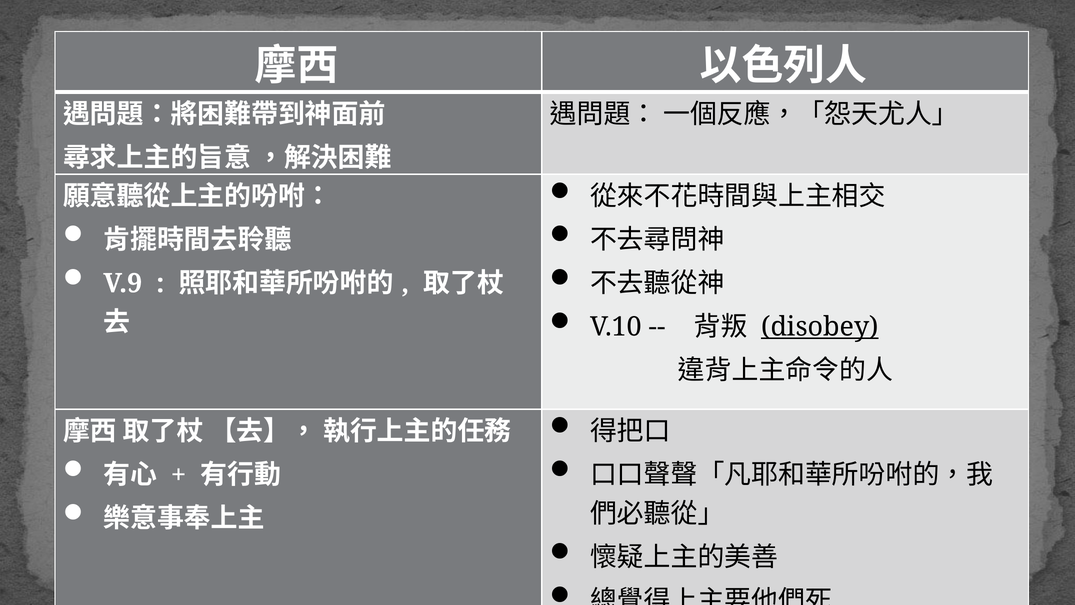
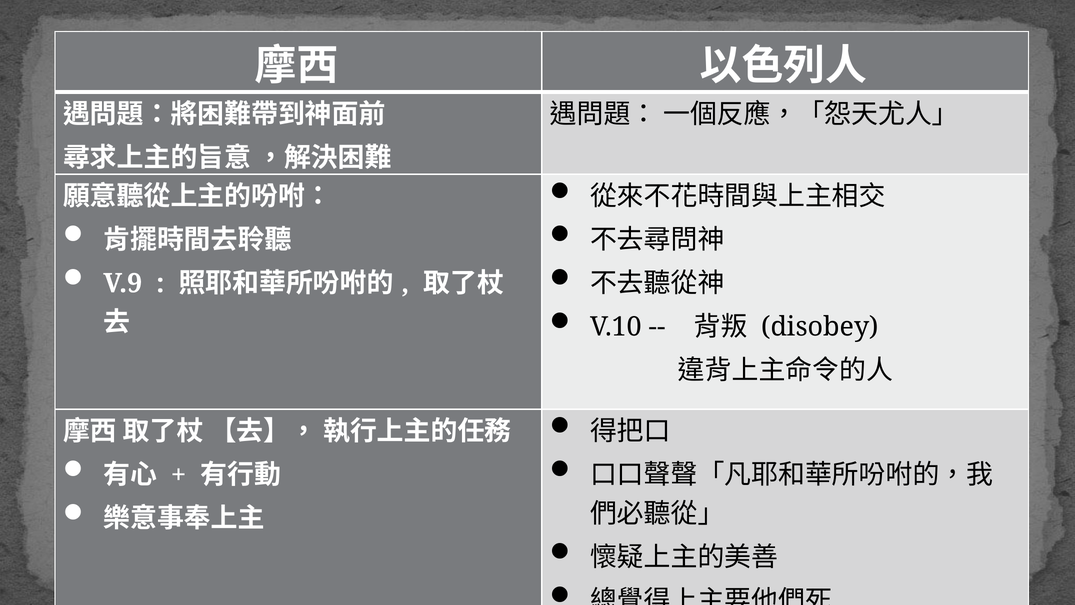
disobey underline: present -> none
